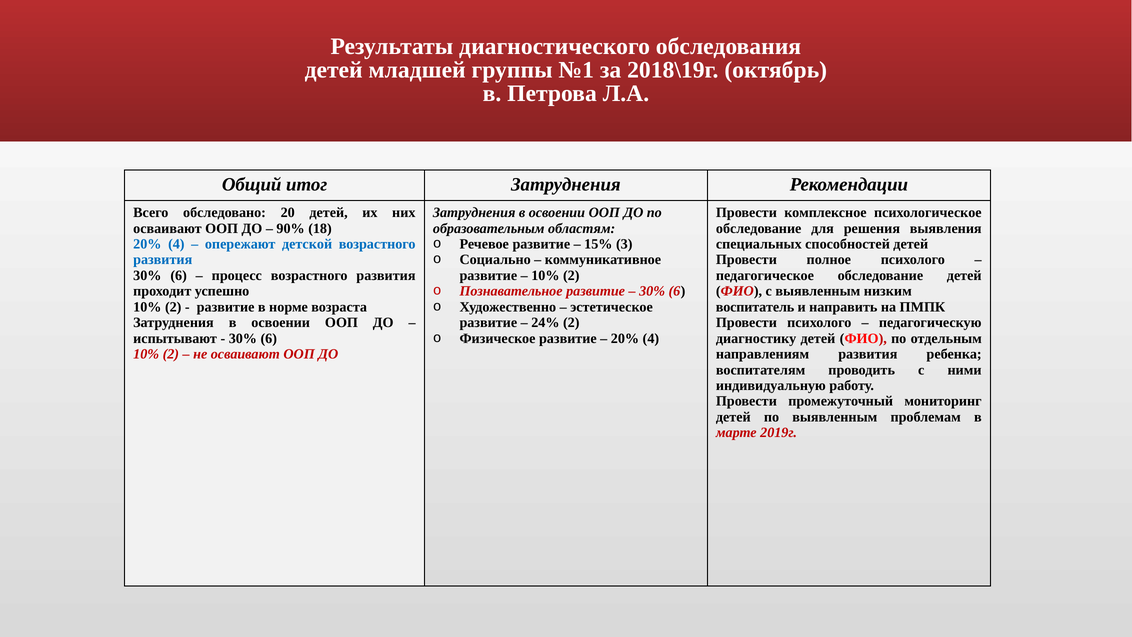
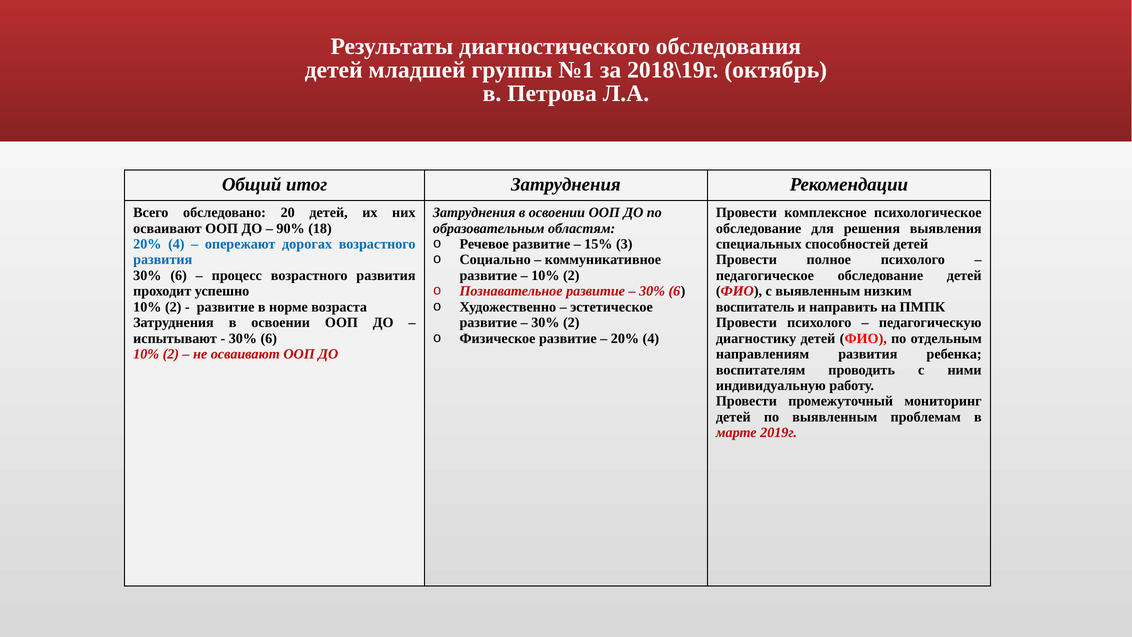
детской: детской -> дорогах
24% at (545, 323): 24% -> 30%
